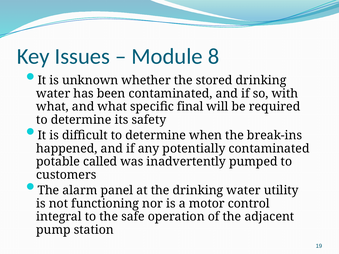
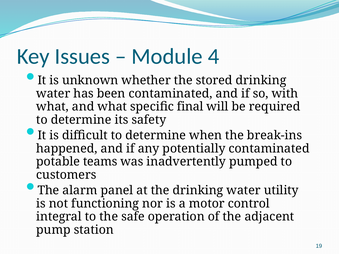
8: 8 -> 4
called: called -> teams
